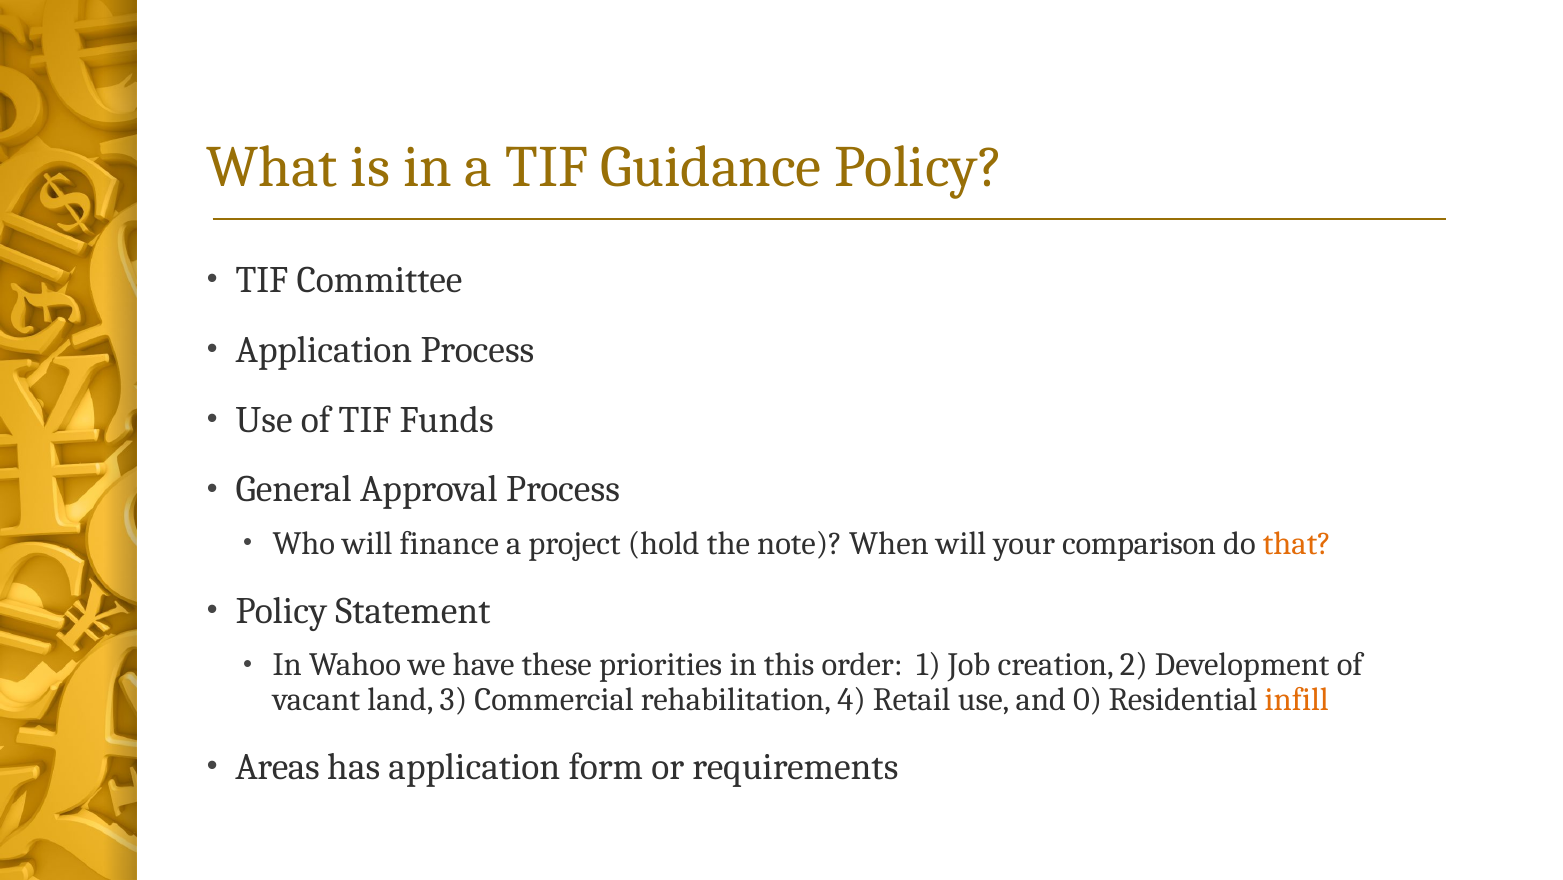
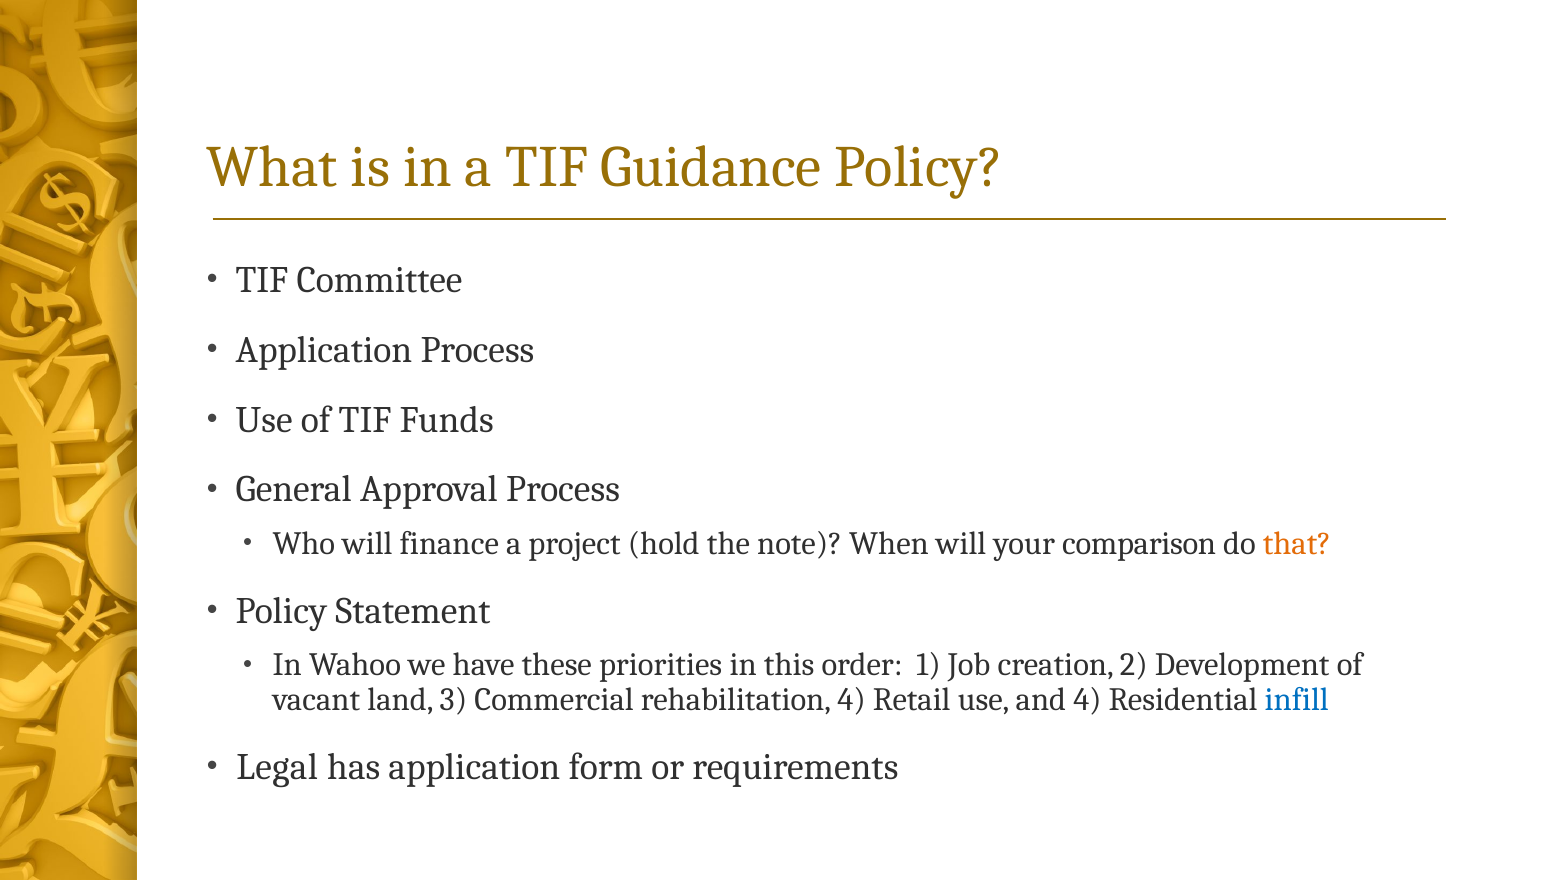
and 0: 0 -> 4
infill colour: orange -> blue
Areas: Areas -> Legal
